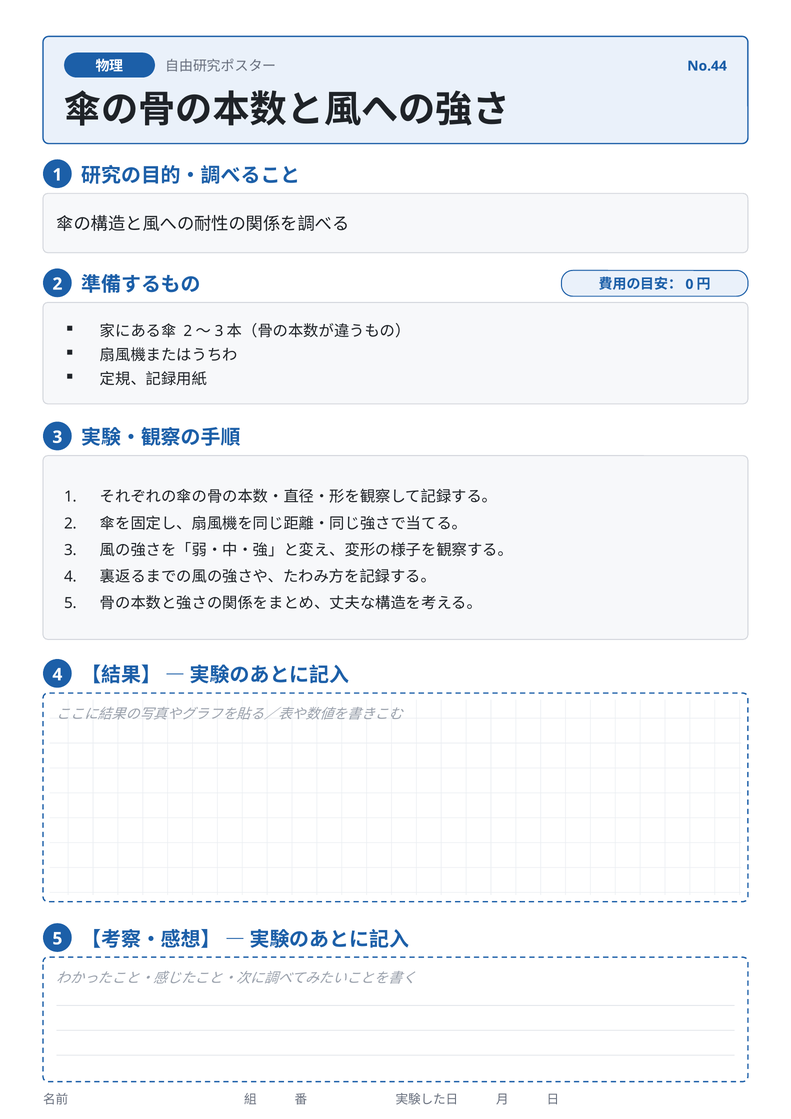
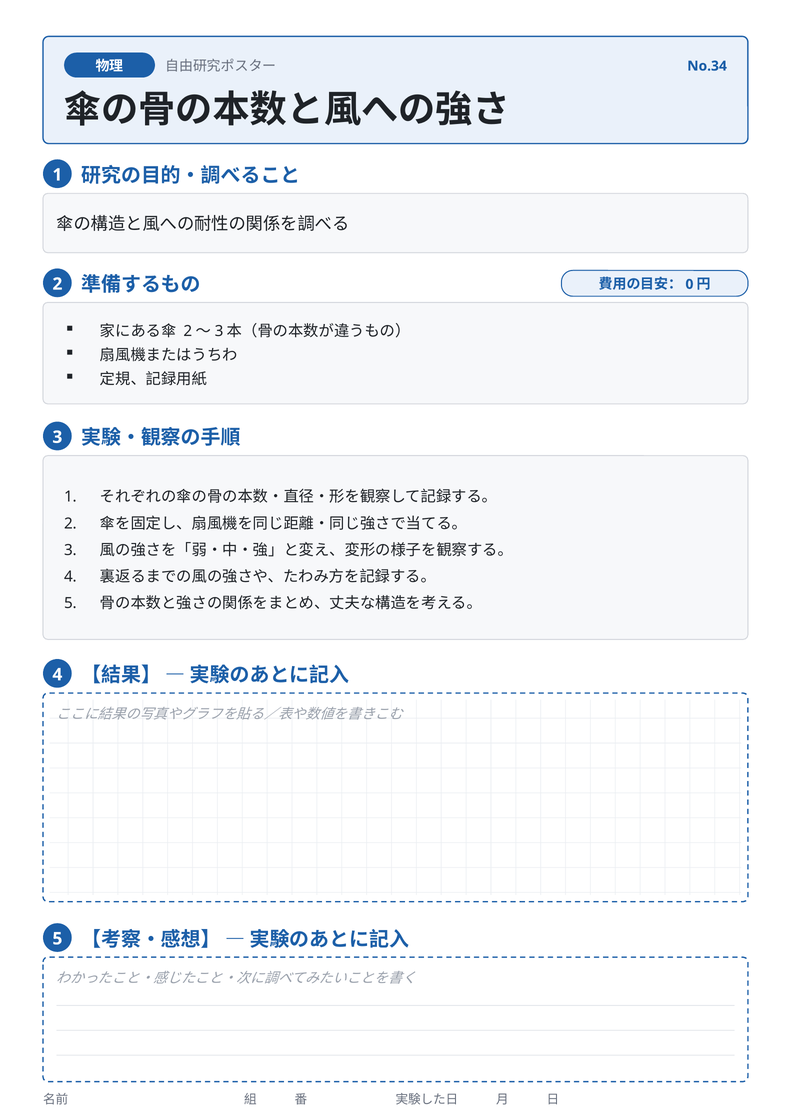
No.44: No.44 -> No.34
